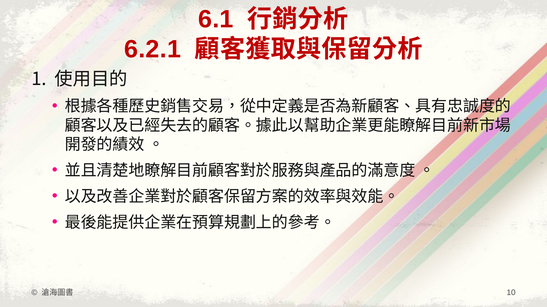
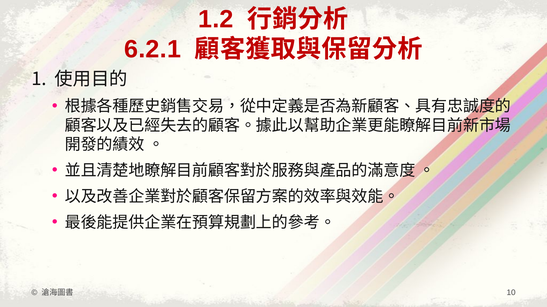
6.1: 6.1 -> 1.2
